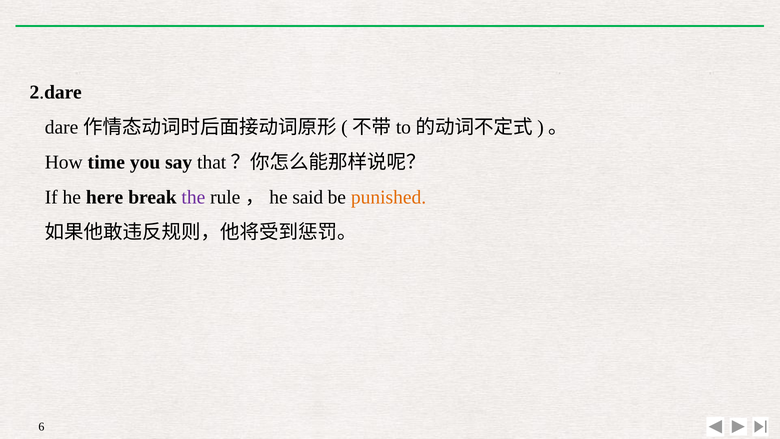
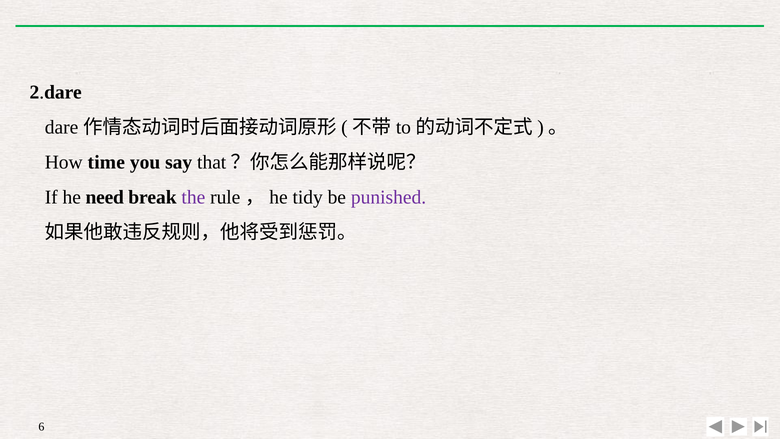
here: here -> need
said: said -> tidy
punished colour: orange -> purple
